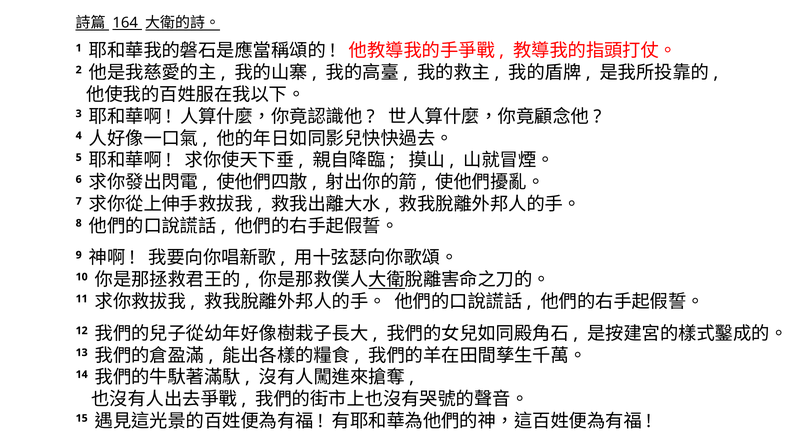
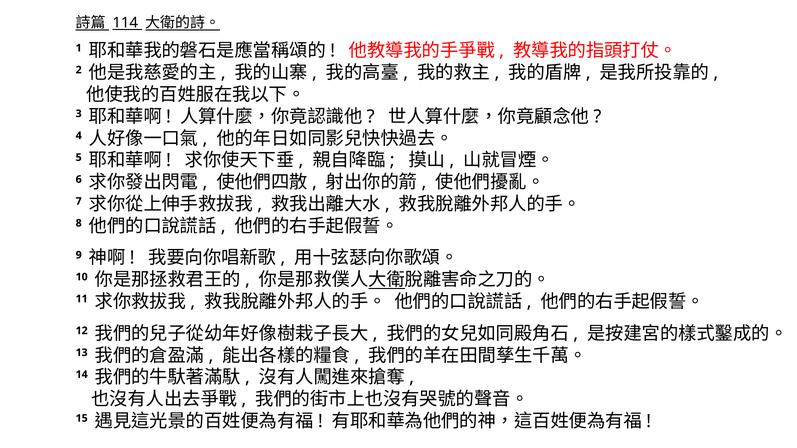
164: 164 -> 114
